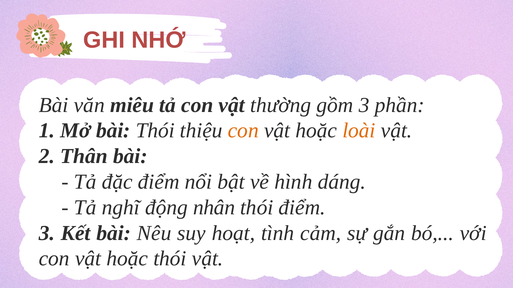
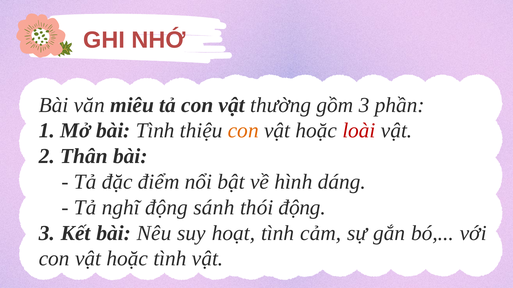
bài Thói: Thói -> Tình
loài colour: orange -> red
nhân: nhân -> sánh
thói điểm: điểm -> động
hoặc thói: thói -> tình
